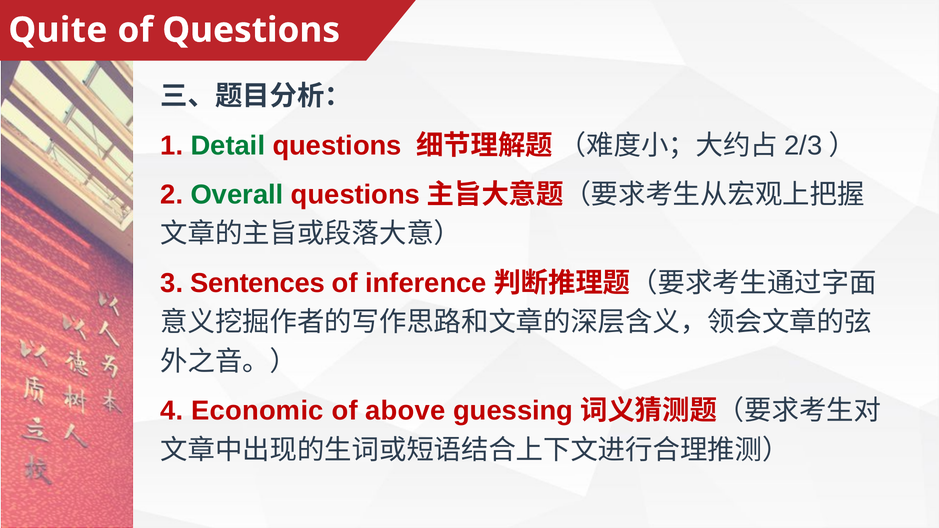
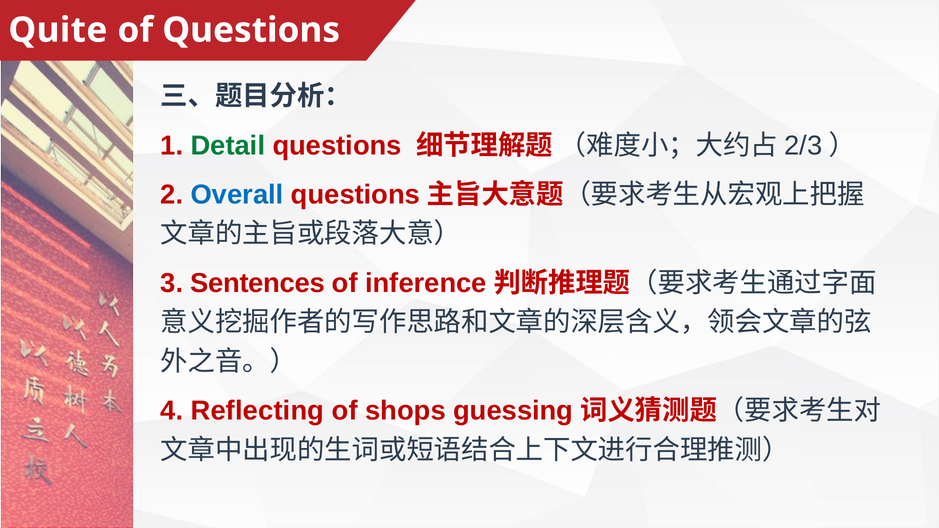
Overall colour: green -> blue
Economic: Economic -> Reflecting
above: above -> shops
